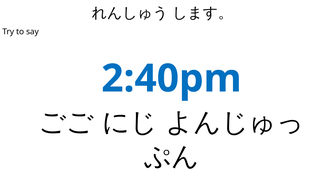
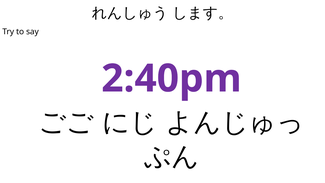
2:40pm colour: blue -> purple
